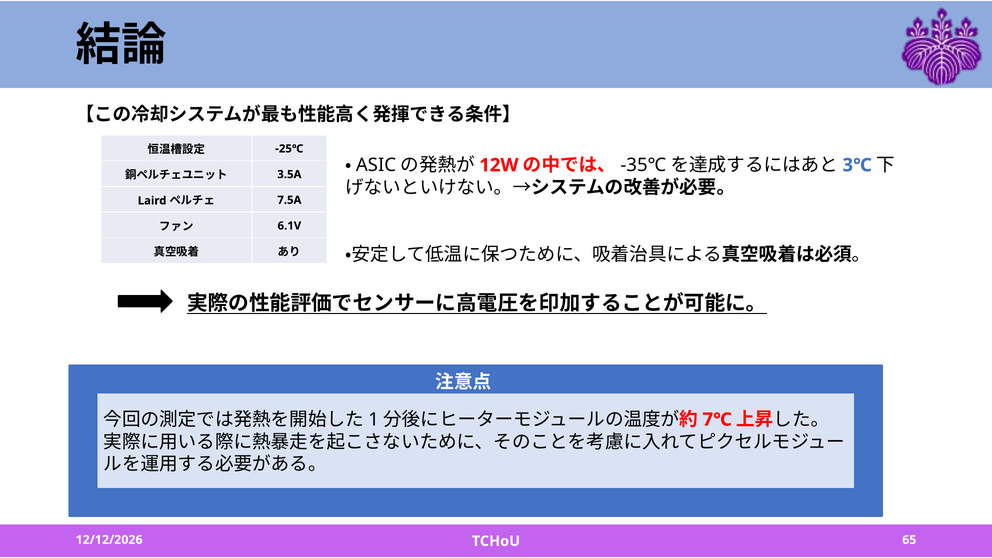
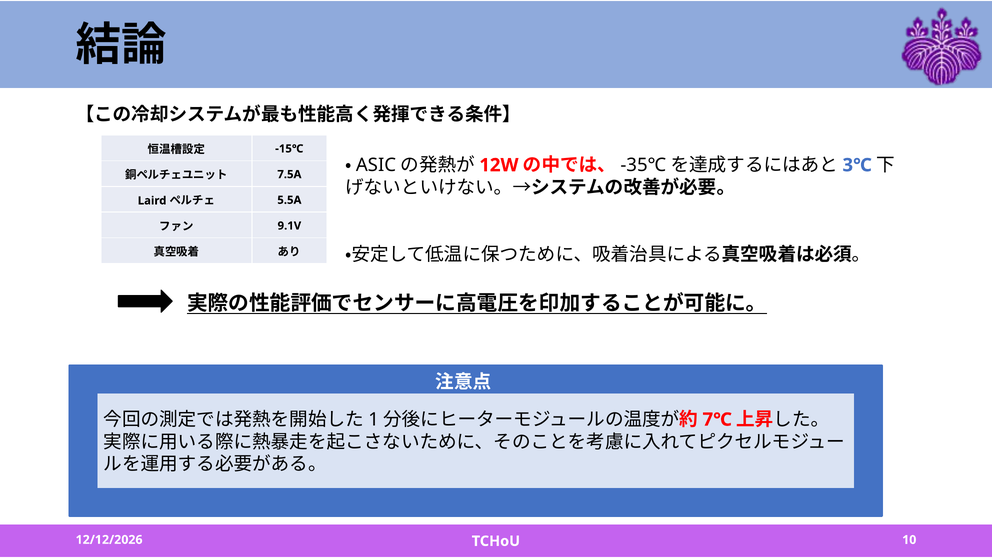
-25℃: -25℃ -> -15℃
3.5A: 3.5A -> 7.5A
7.5A: 7.5A -> 5.5A
6.1V: 6.1V -> 9.1V
65: 65 -> 10
